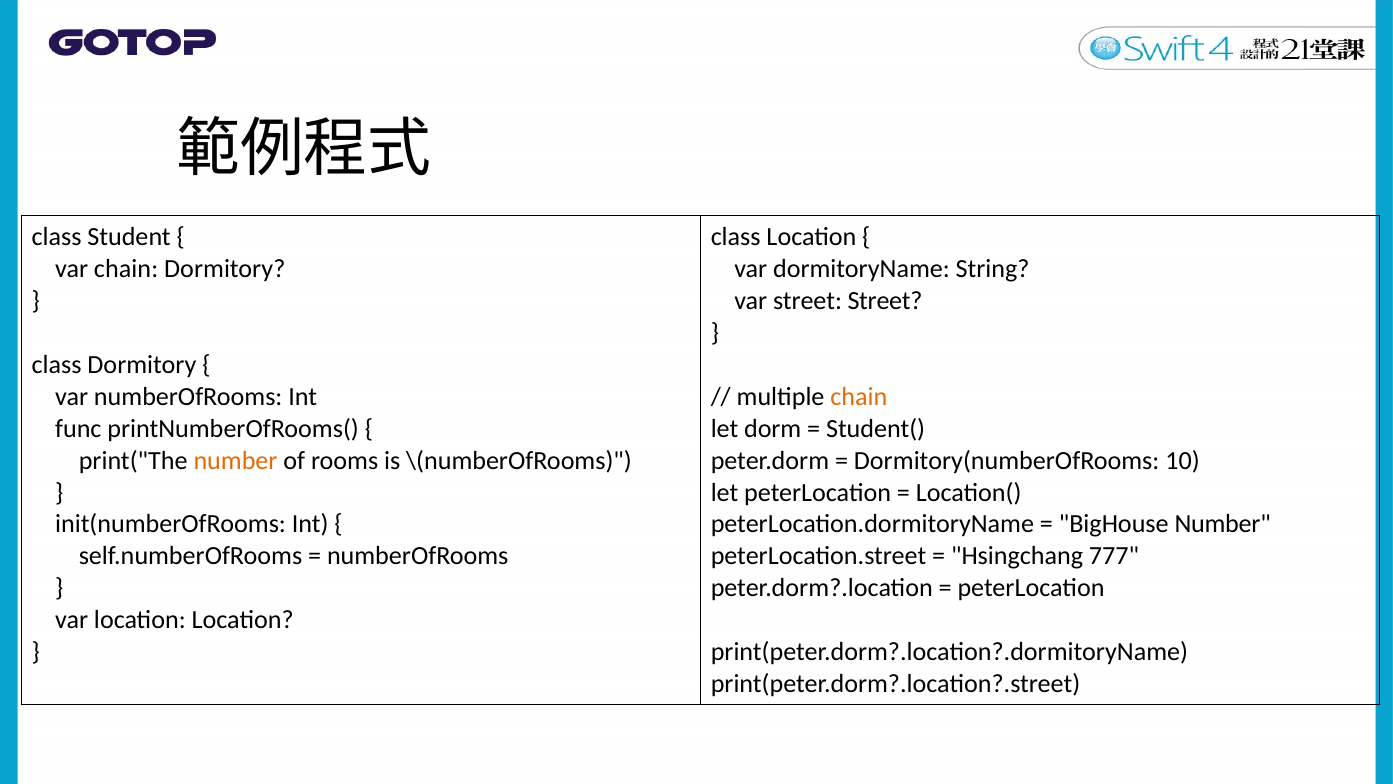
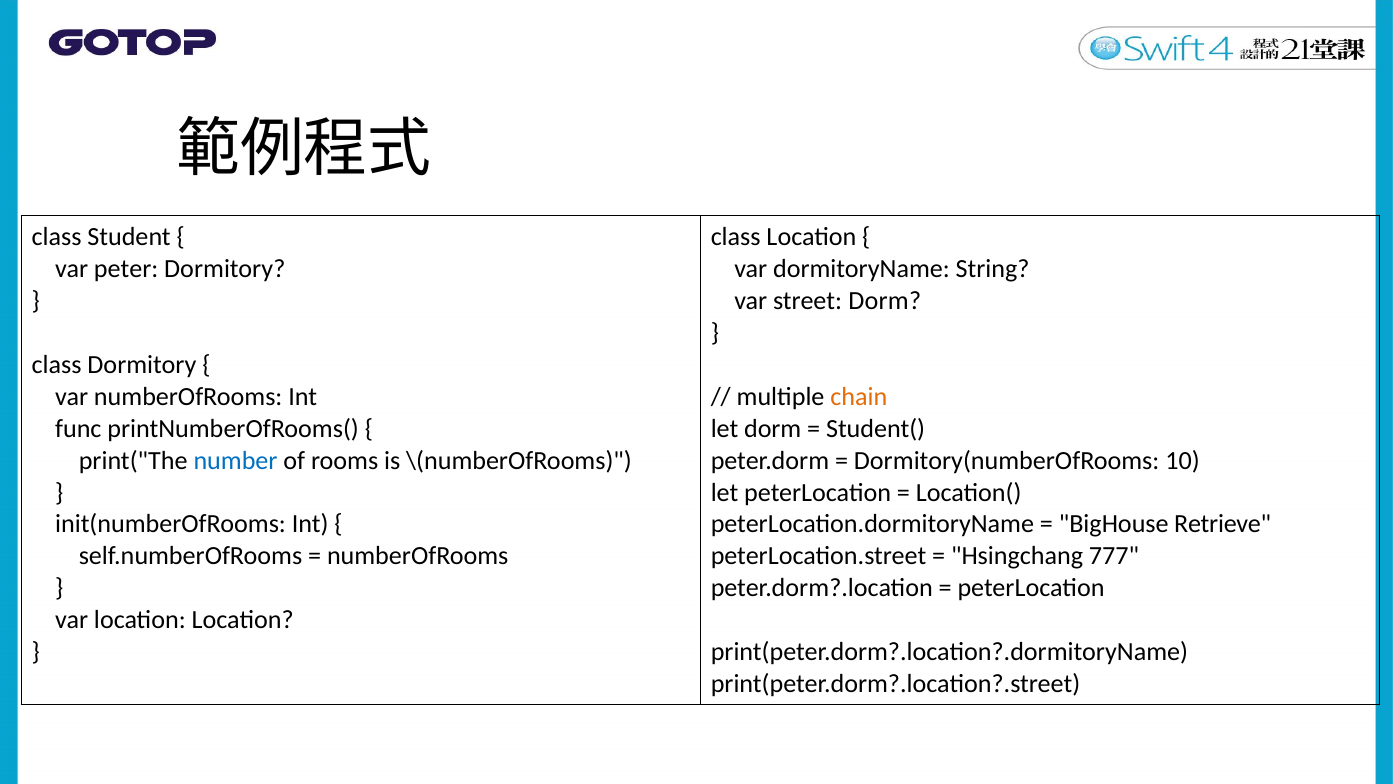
var chain: chain -> peter
street Street: Street -> Dorm
number at (236, 460) colour: orange -> blue
BigHouse Number: Number -> Retrieve
